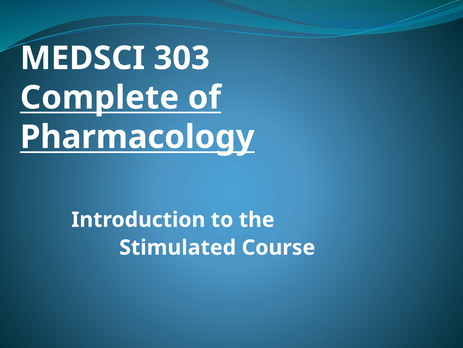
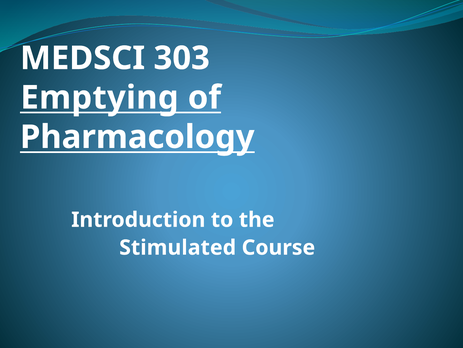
Complete: Complete -> Emptying
